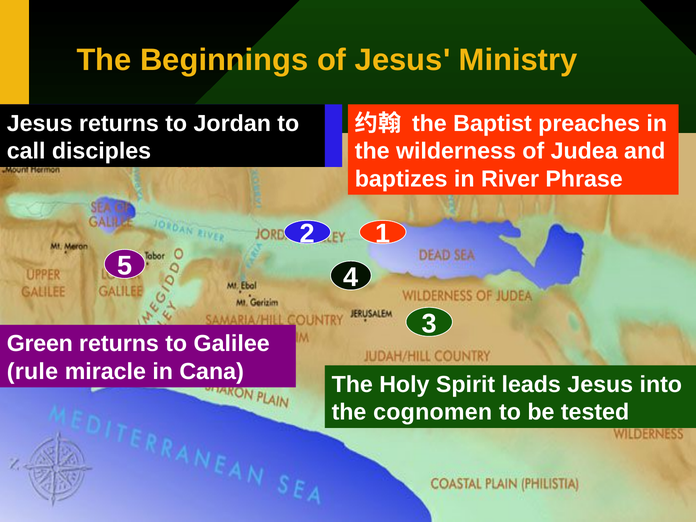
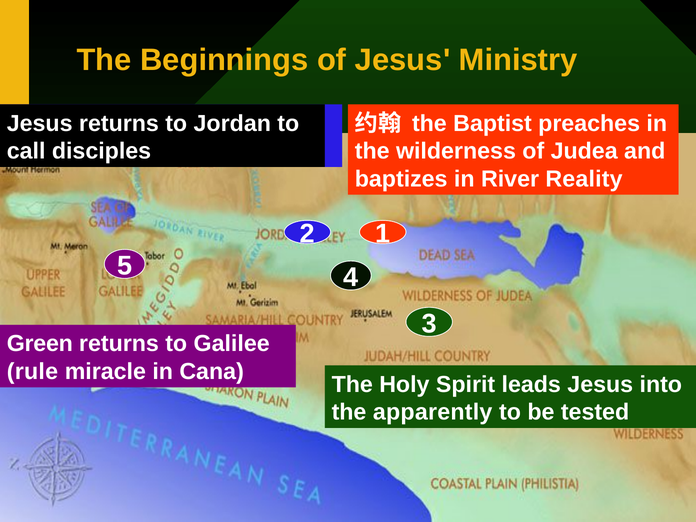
Phrase: Phrase -> Reality
cognomen: cognomen -> apparently
